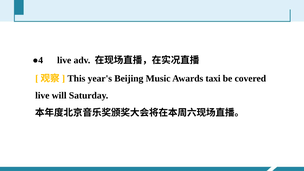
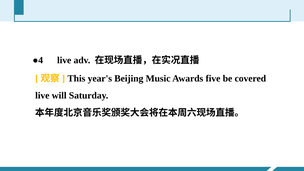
taxi: taxi -> five
